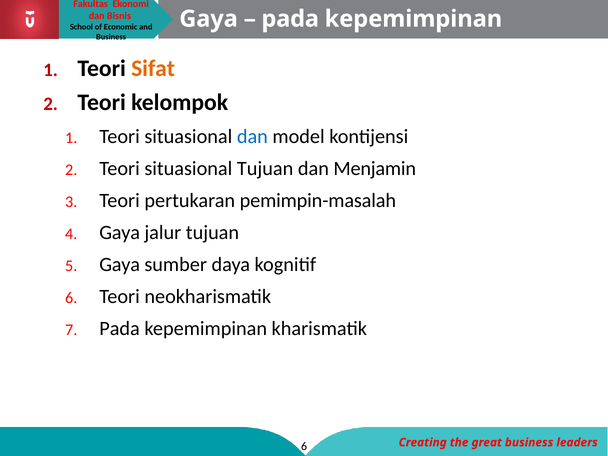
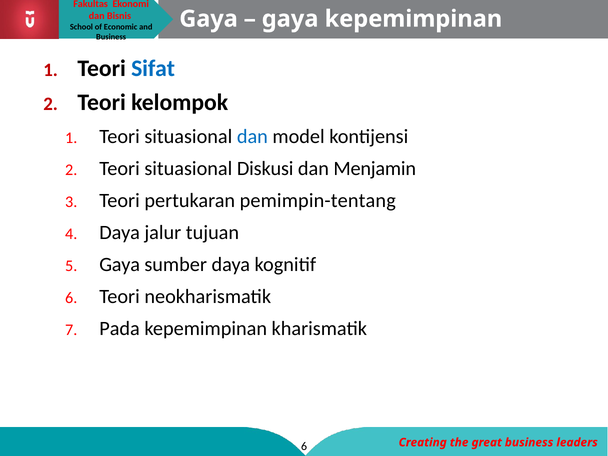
pada at (290, 19): pada -> gaya
Sifat colour: orange -> blue
situasional Tujuan: Tujuan -> Diskusi
pemimpin-masalah: pemimpin-masalah -> pemimpin-tentang
Gaya at (120, 232): Gaya -> Daya
